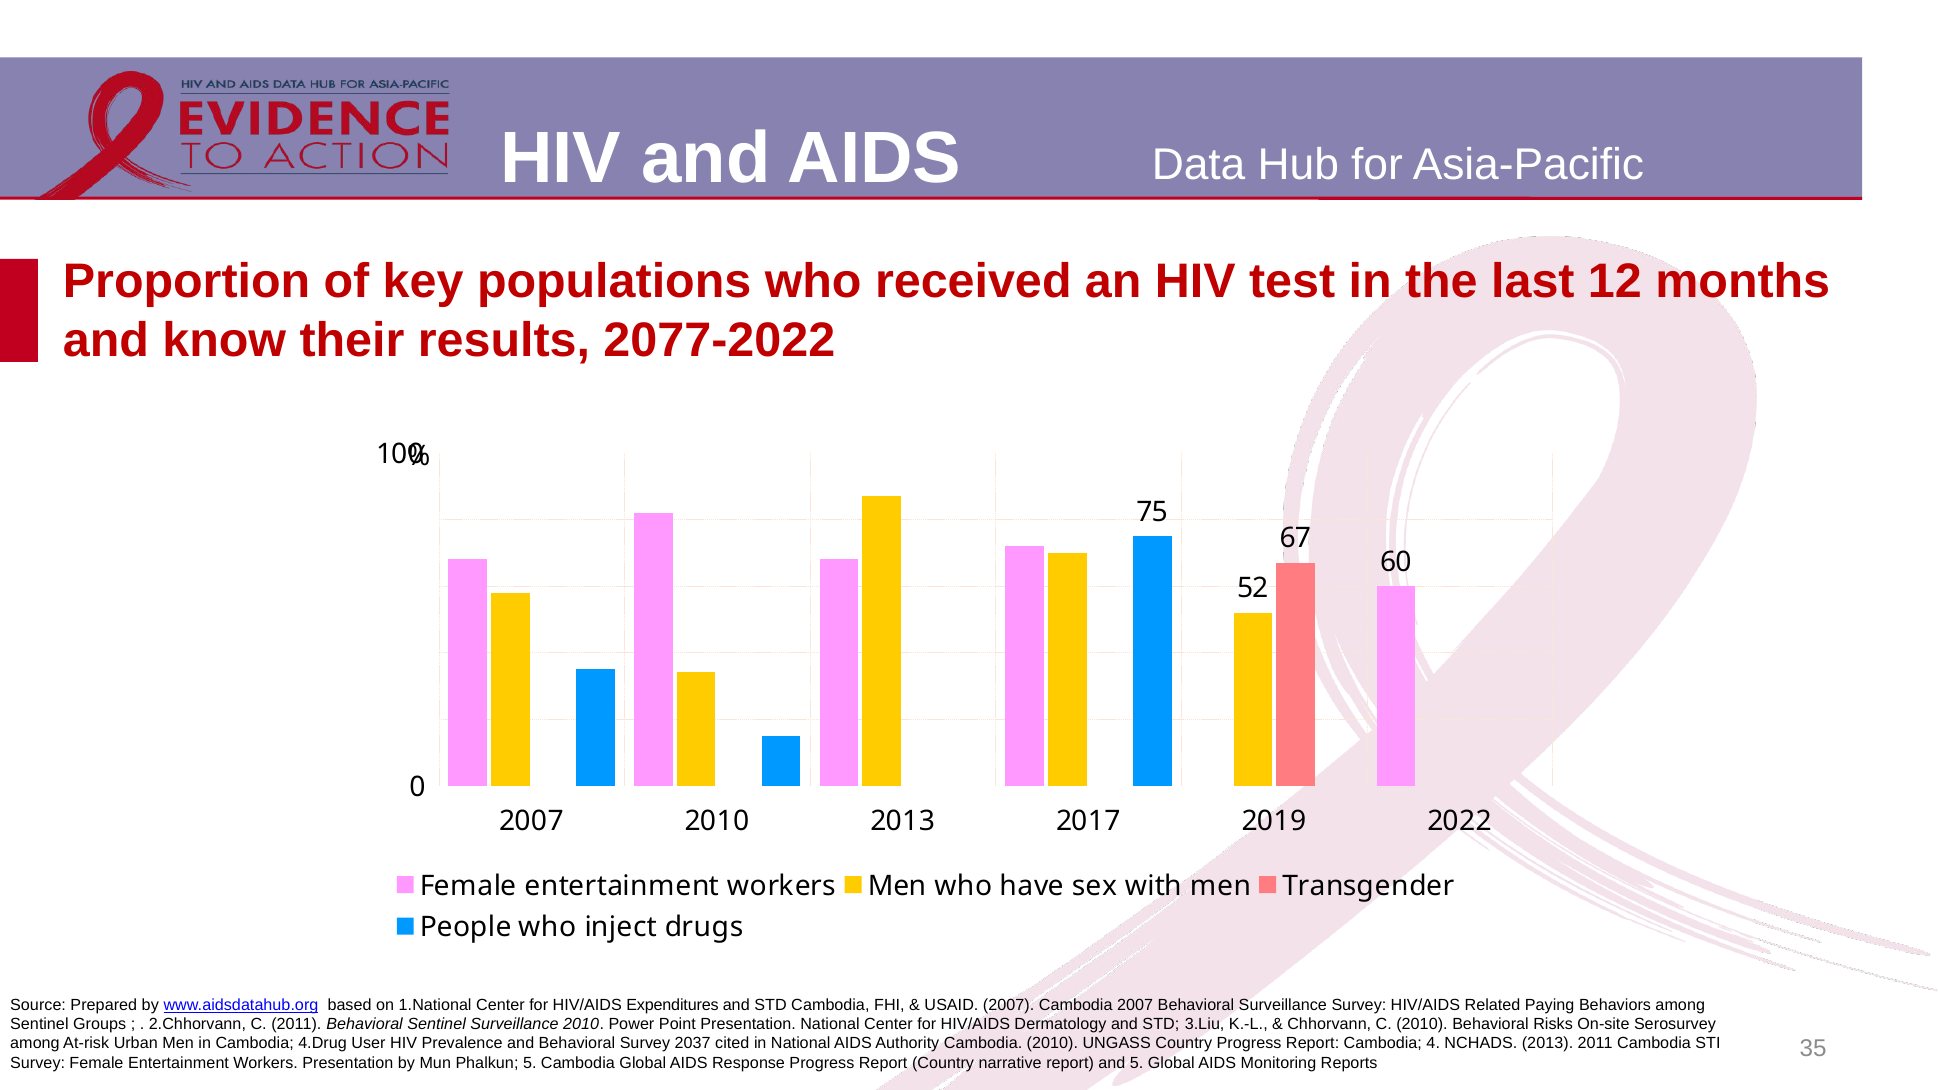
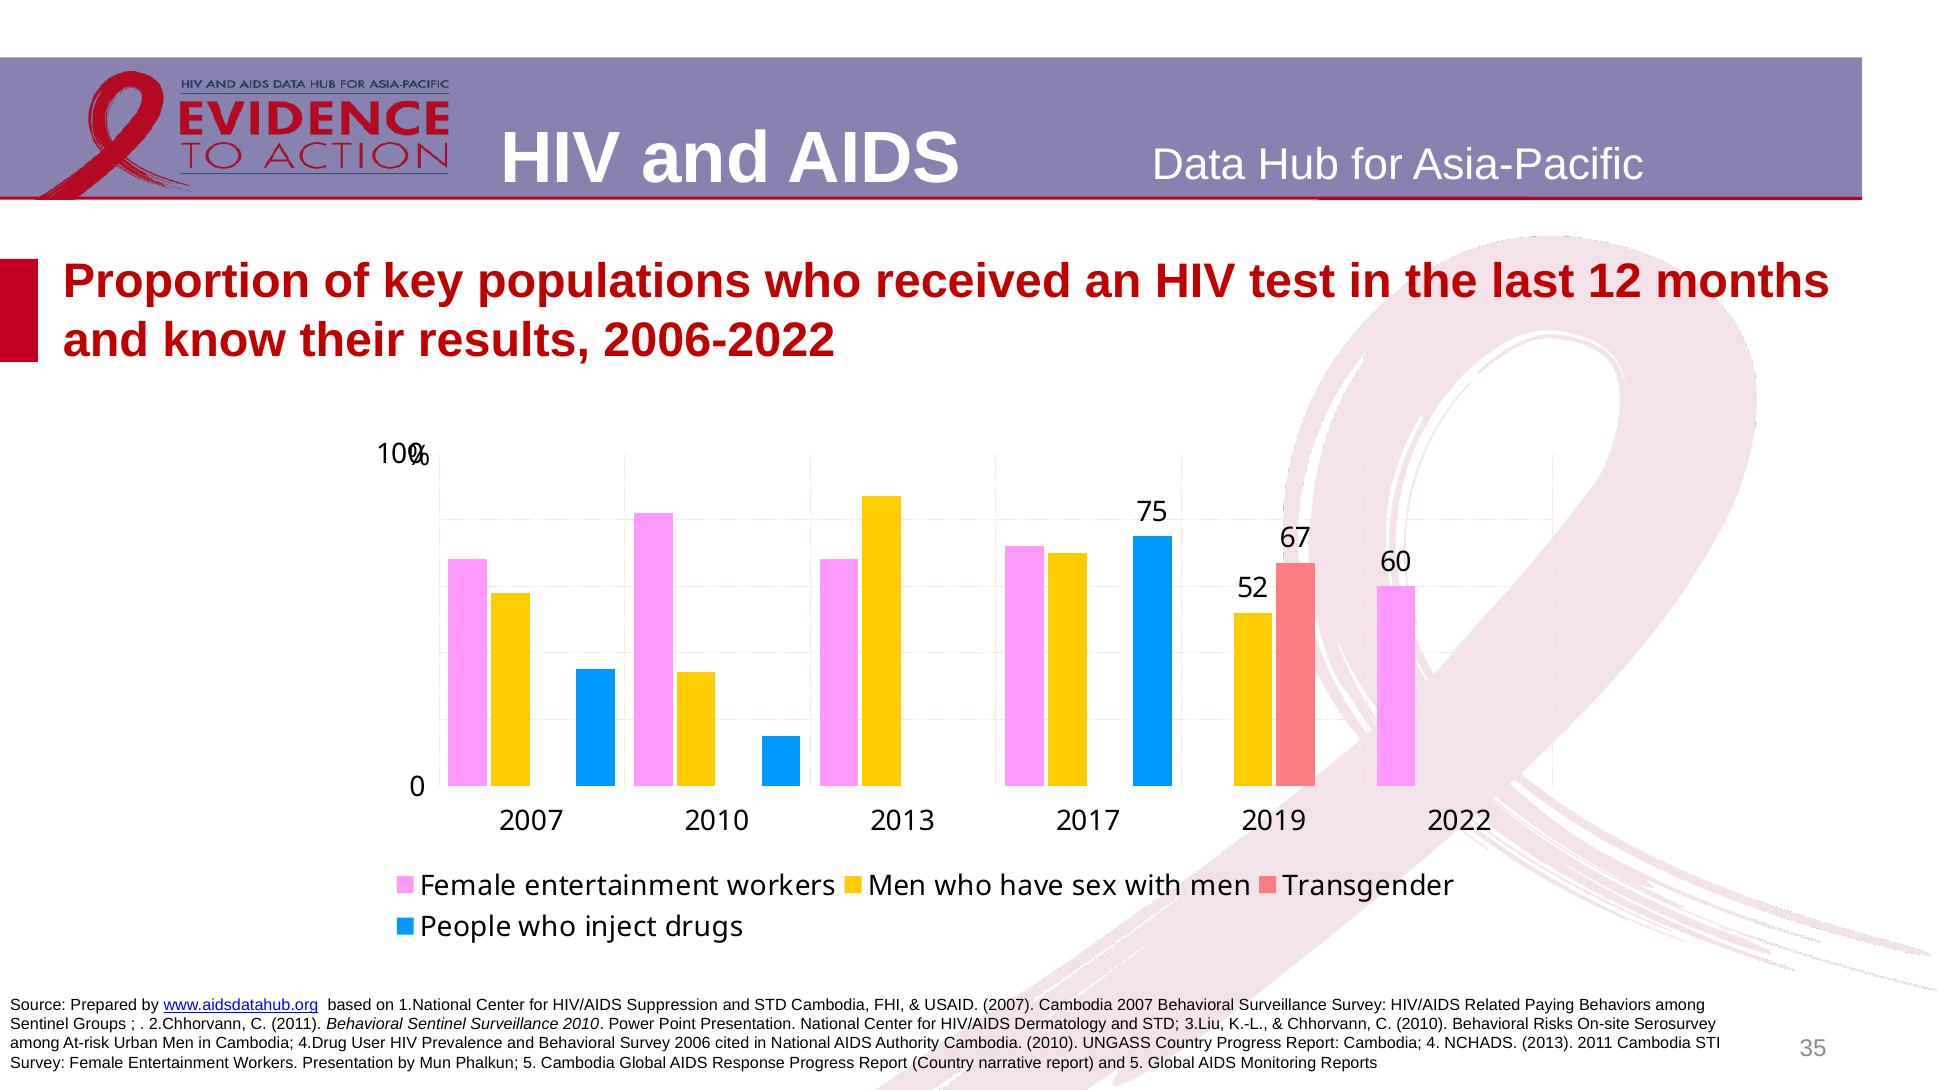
2077-2022: 2077-2022 -> 2006-2022
Expenditures: Expenditures -> Suppression
2037: 2037 -> 2006
